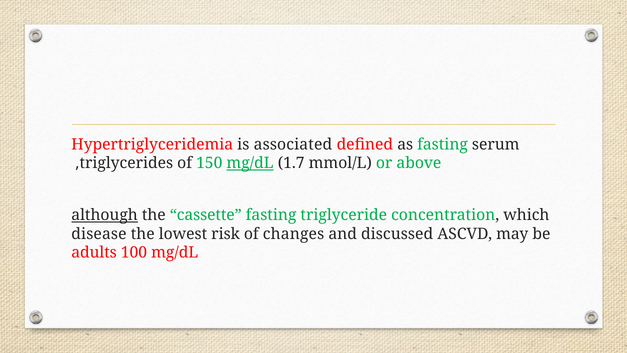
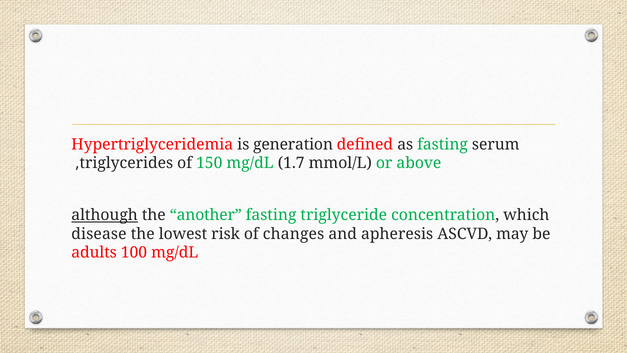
associated: associated -> generation
mg/dL at (250, 163) underline: present -> none
cassette: cassette -> another
discussed: discussed -> apheresis
